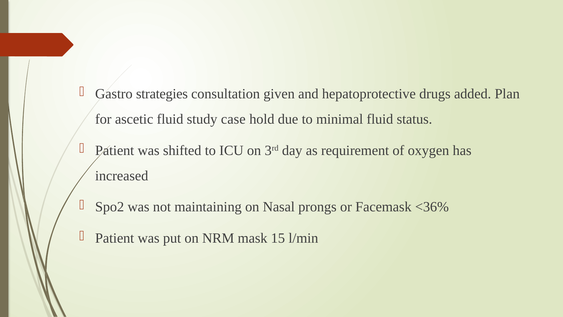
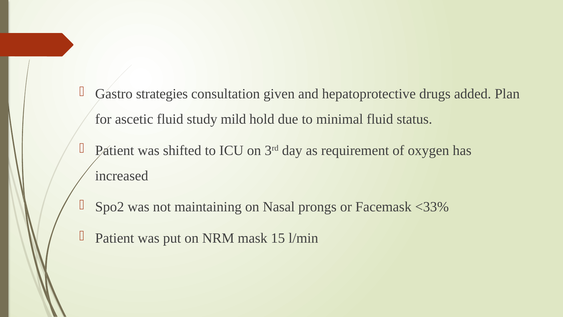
case: case -> mild
<36%: <36% -> <33%
